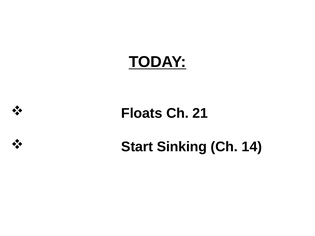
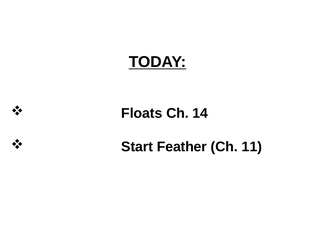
21: 21 -> 14
Sinking: Sinking -> Feather
14: 14 -> 11
